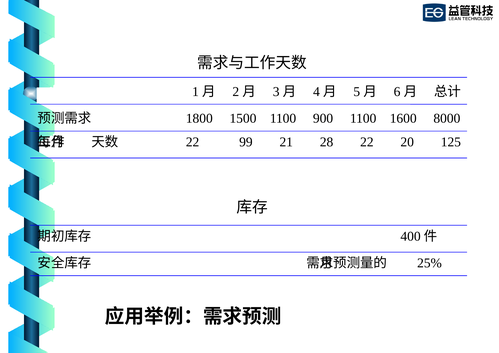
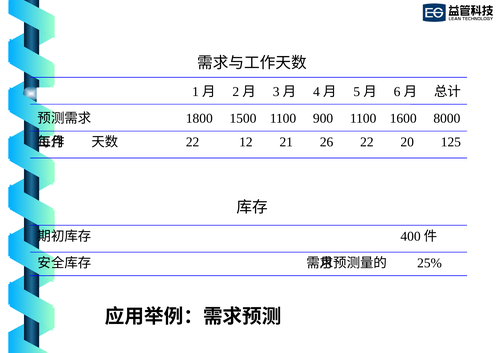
99: 99 -> 12
28: 28 -> 26
